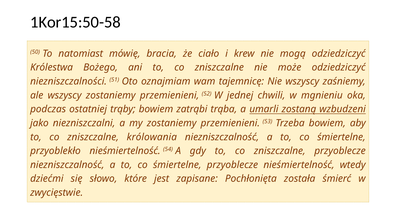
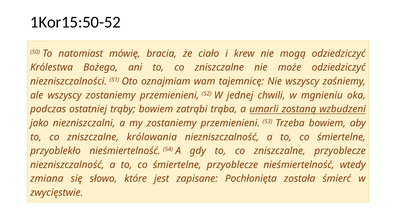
1Kor15:50-58: 1Kor15:50-58 -> 1Kor15:50-52
dziećmi: dziećmi -> zmiana
